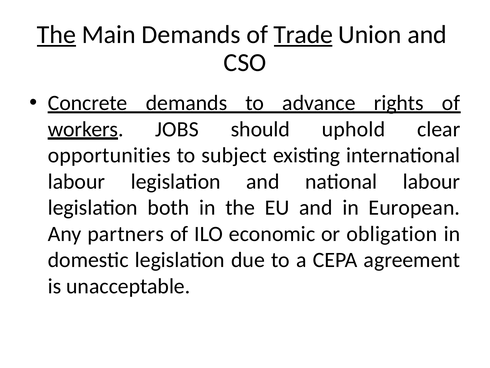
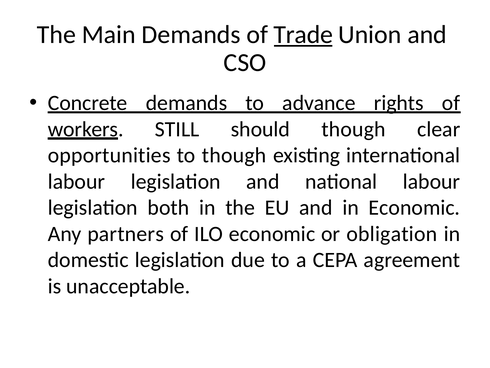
The at (56, 35) underline: present -> none
JOBS: JOBS -> STILL
should uphold: uphold -> though
to subject: subject -> though
in European: European -> Economic
